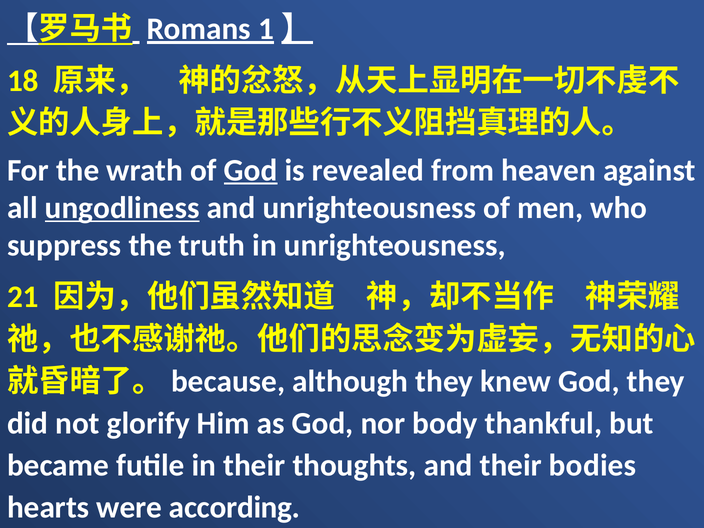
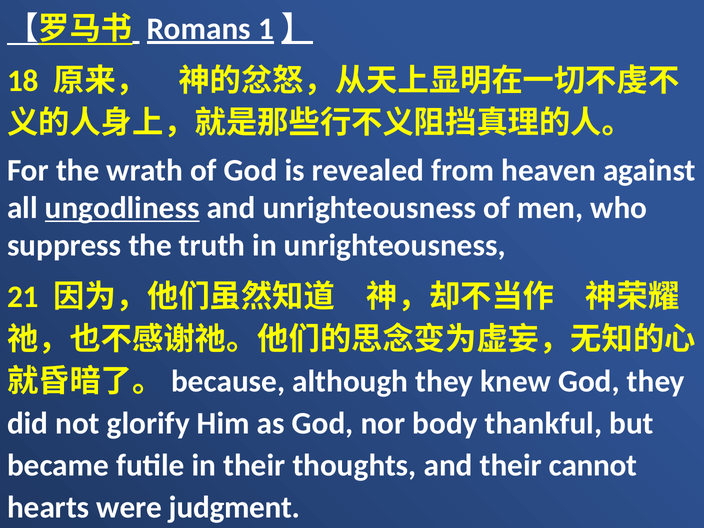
God at (251, 170) underline: present -> none
bodies: bodies -> cannot
according: according -> judgment
